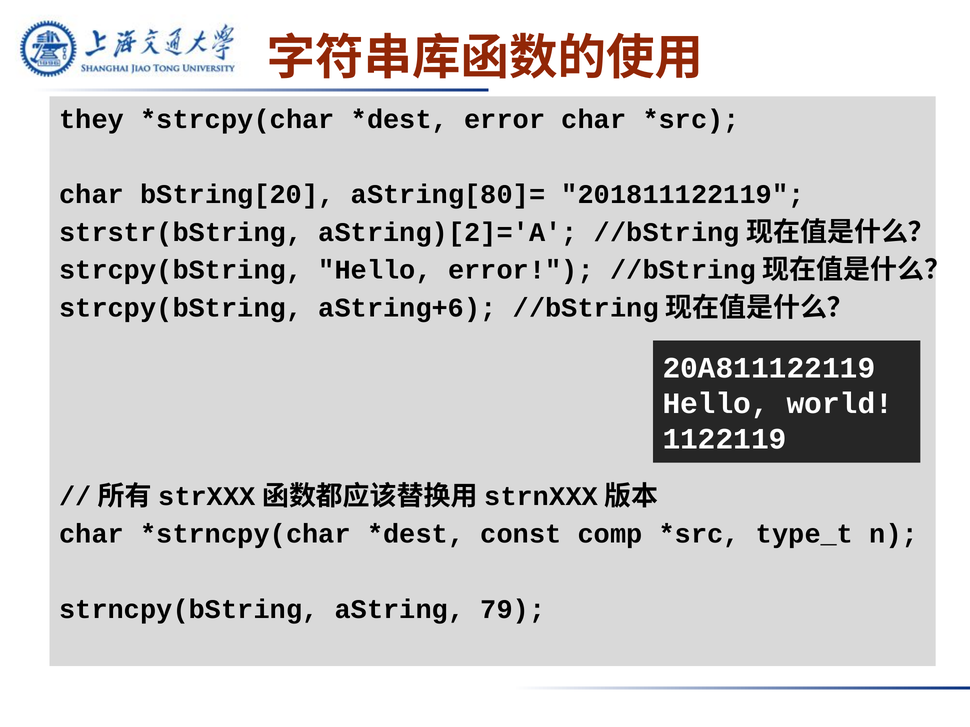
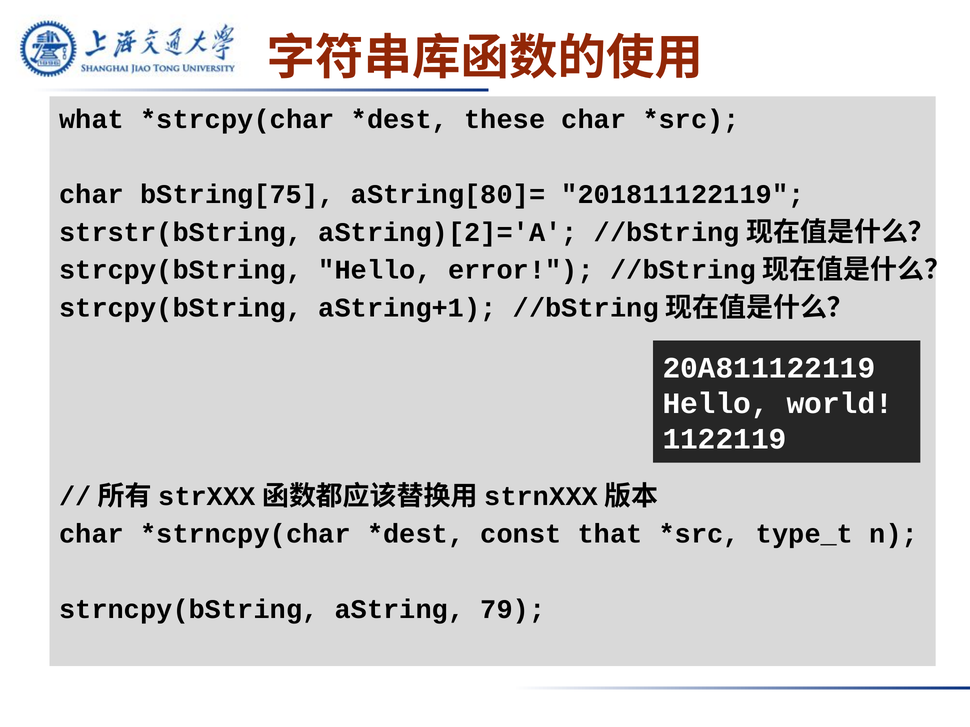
they: they -> what
error at (505, 119): error -> these
bString[20: bString[20 -> bString[75
aString+6: aString+6 -> aString+1
comp: comp -> that
